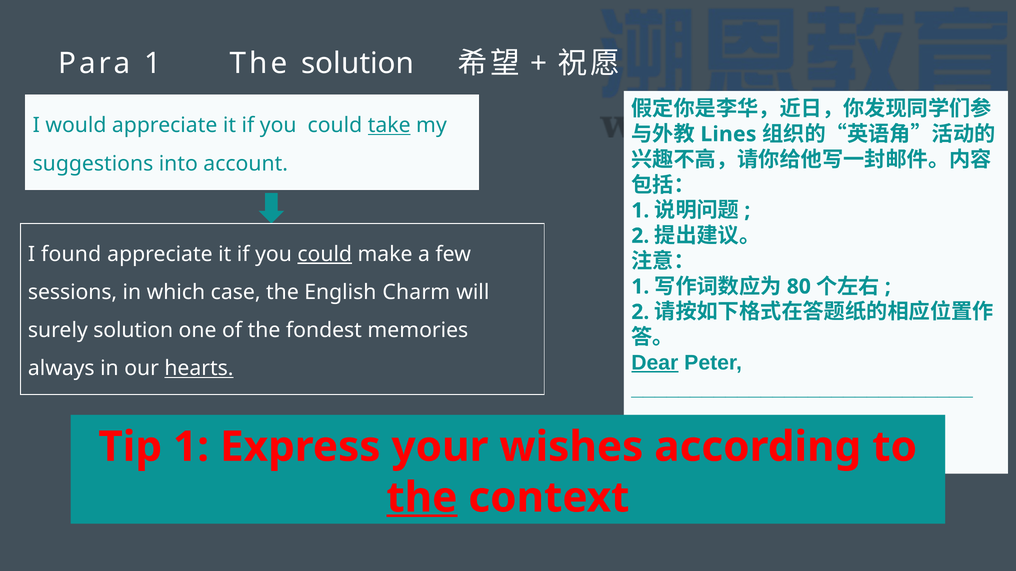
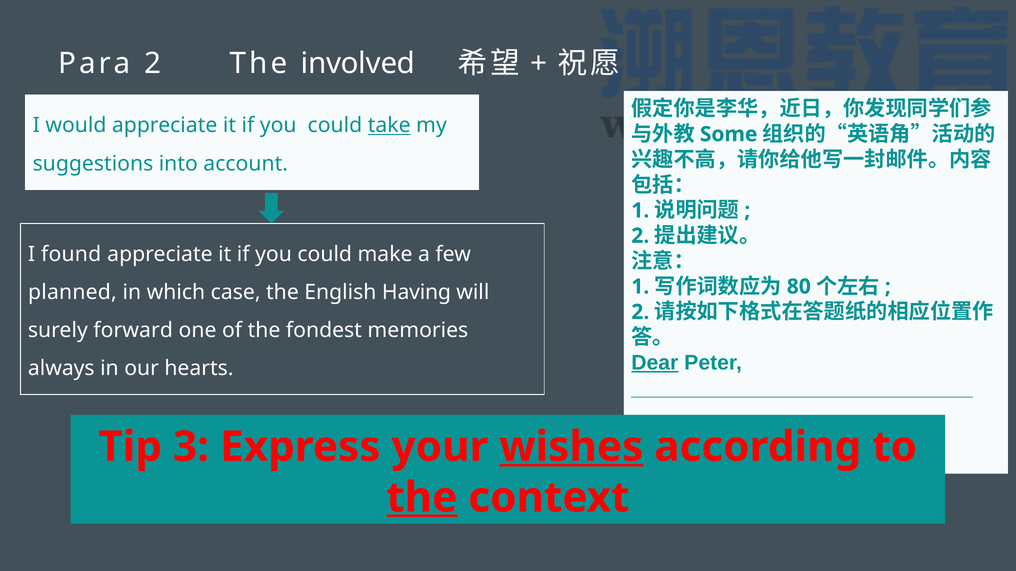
Para 1: 1 -> 2
The solution: solution -> involved
Lines: Lines -> Some
could at (325, 254) underline: present -> none
sessions: sessions -> planned
Charm: Charm -> Having
surely solution: solution -> forward
hearts underline: present -> none
Tip 1: 1 -> 3
wishes underline: none -> present
